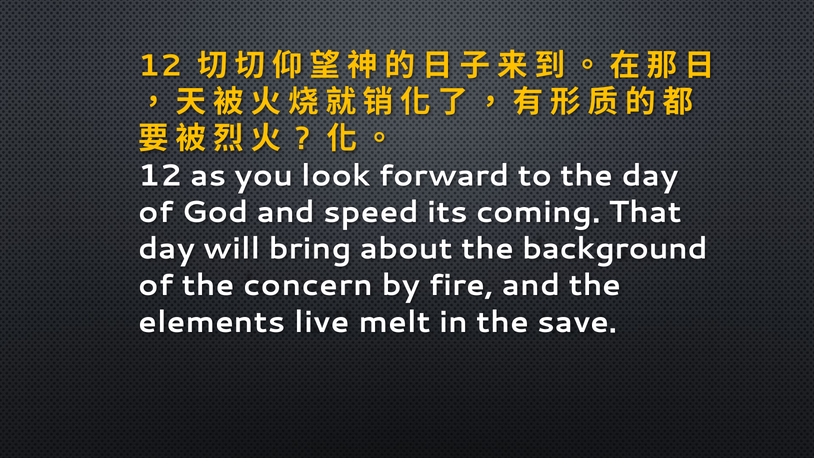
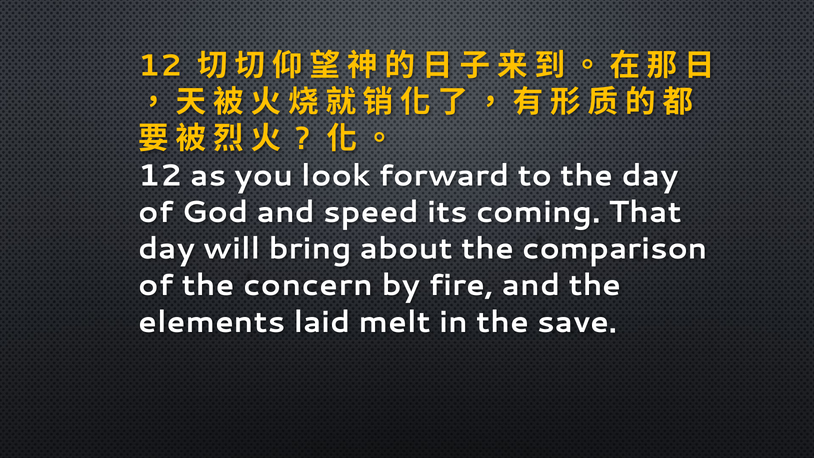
background: background -> comparison
live: live -> laid
